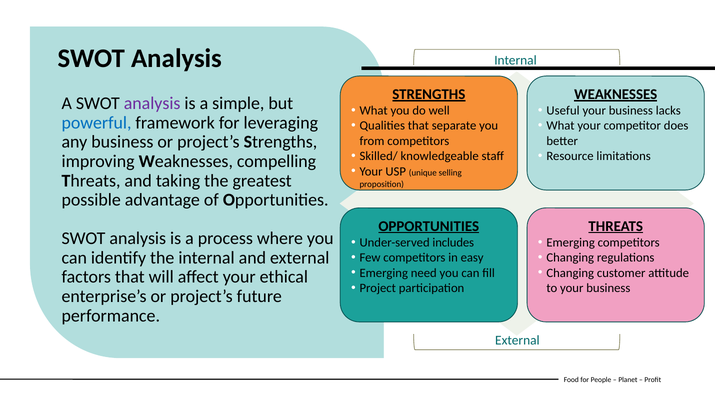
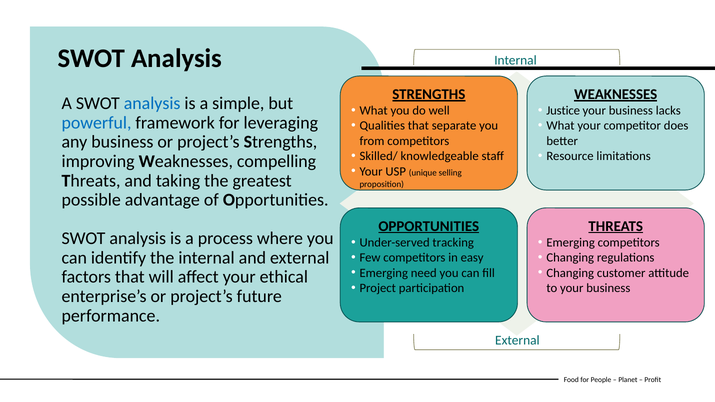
analysis at (152, 104) colour: purple -> blue
Useful: Useful -> Justice
includes: includes -> tracking
